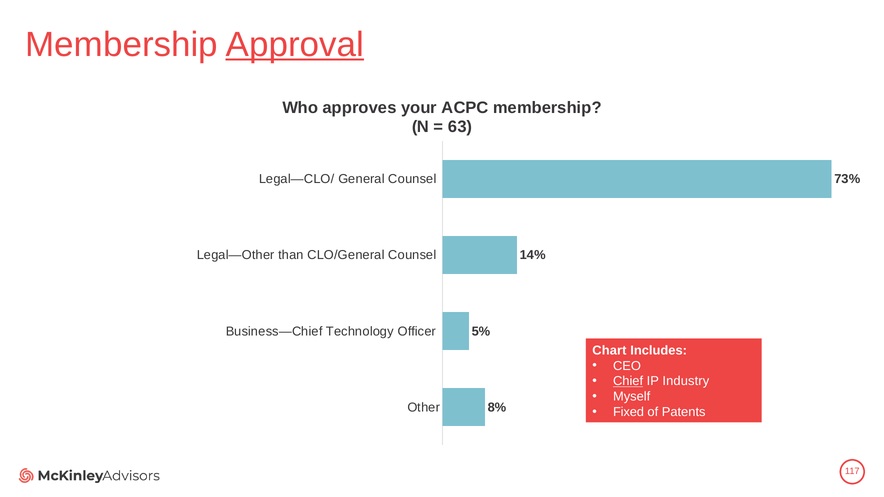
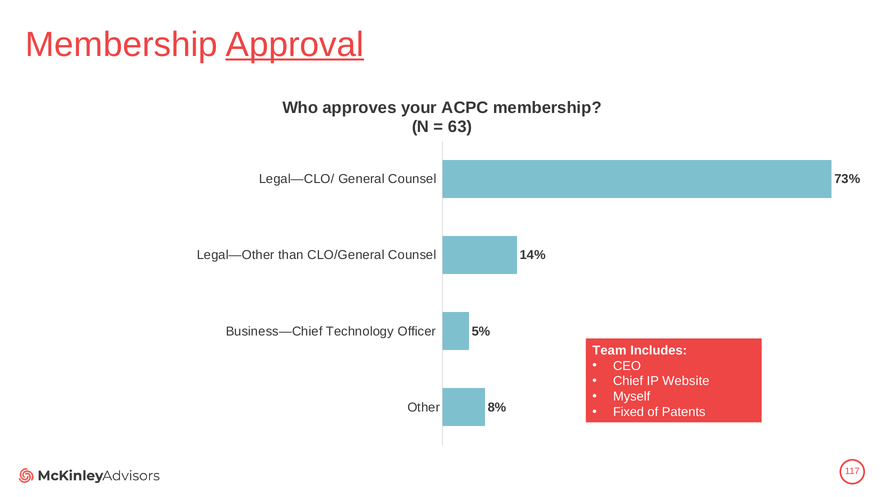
Chart: Chart -> Team
Chief underline: present -> none
Industry: Industry -> Website
